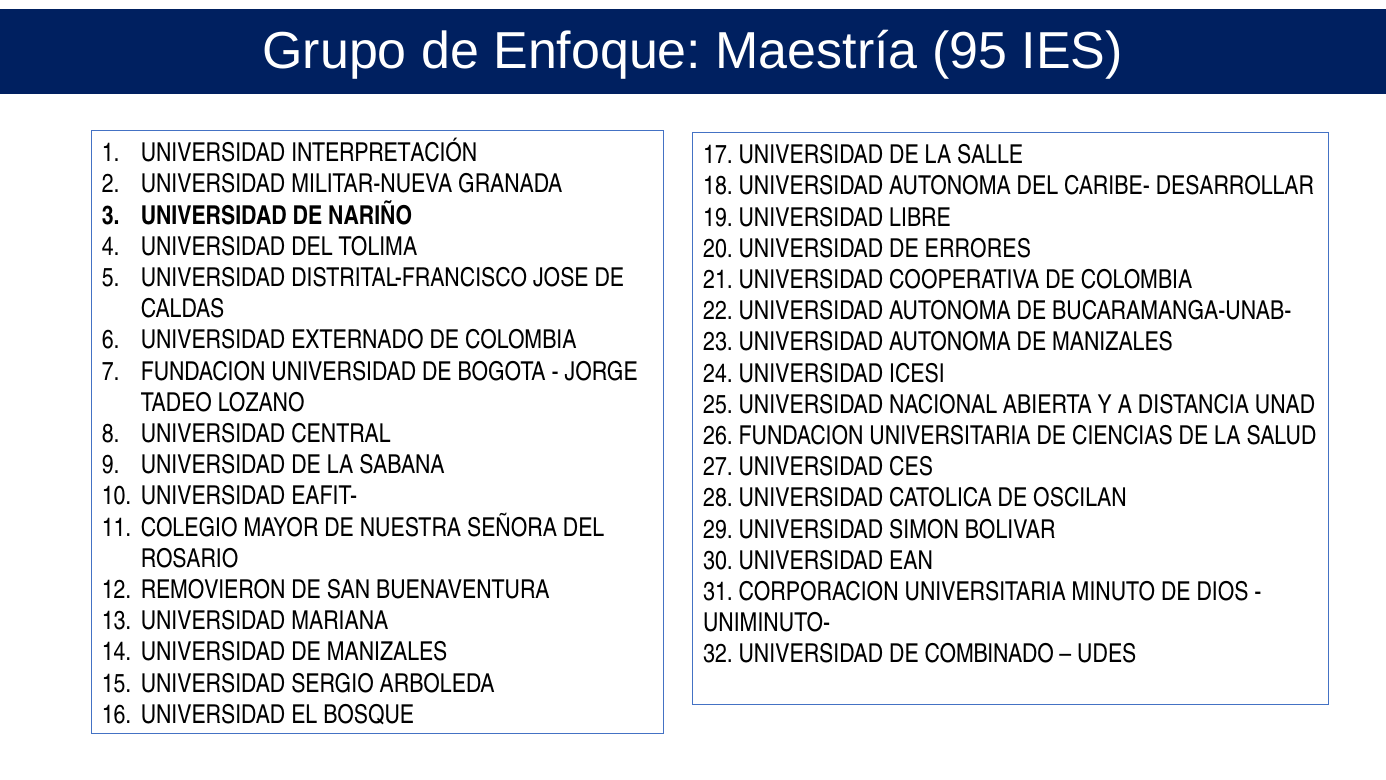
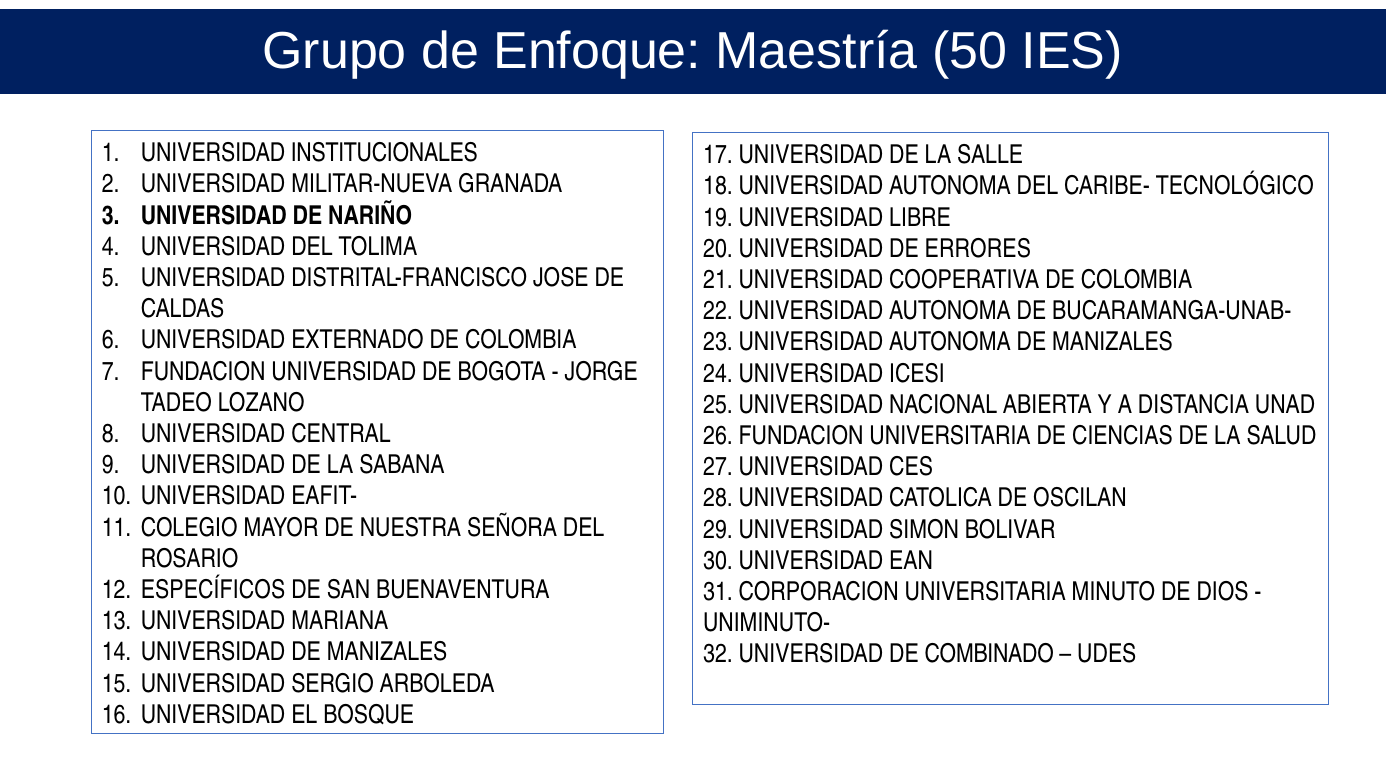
95: 95 -> 50
INTERPRETACIÓN: INTERPRETACIÓN -> INSTITUCIONALES
DESARROLLAR: DESARROLLAR -> TECNOLÓGICO
REMOVIERON: REMOVIERON -> ESPECÍFICOS
